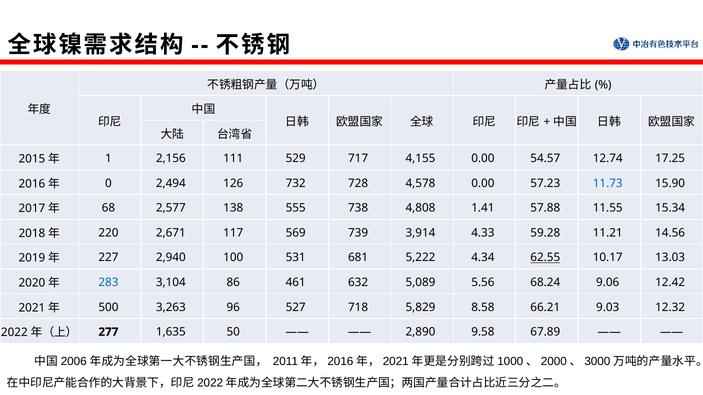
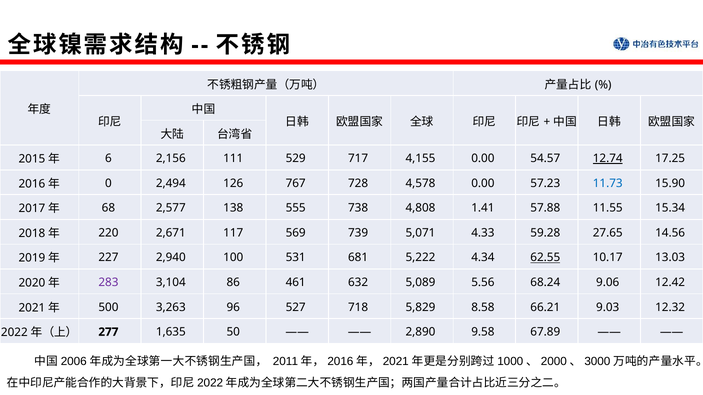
1: 1 -> 6
12.74 underline: none -> present
732: 732 -> 767
3,914: 3,914 -> 5,071
11.21: 11.21 -> 27.65
283 colour: blue -> purple
